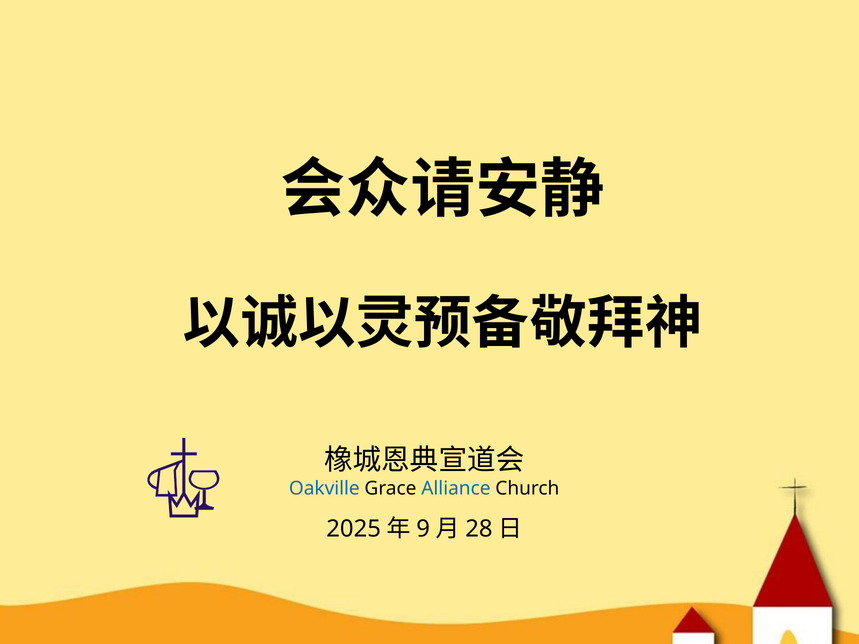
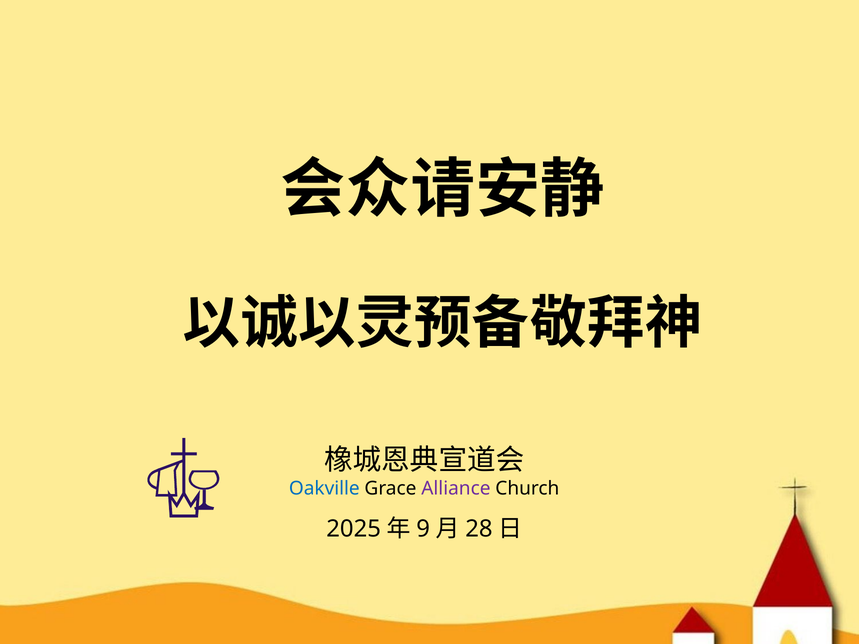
Alliance colour: blue -> purple
